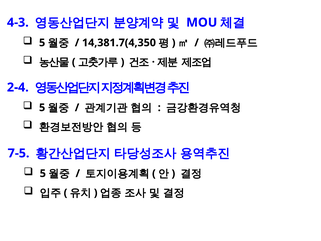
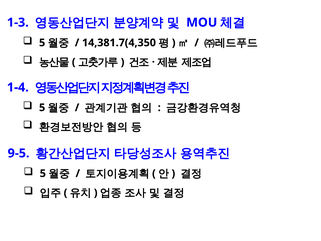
4-3: 4-3 -> 1-3
2-4: 2-4 -> 1-4
7-5: 7-5 -> 9-5
